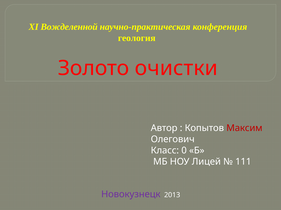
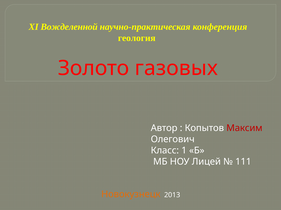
очистки: очистки -> газовых
0: 0 -> 1
Новокузнецк colour: purple -> orange
